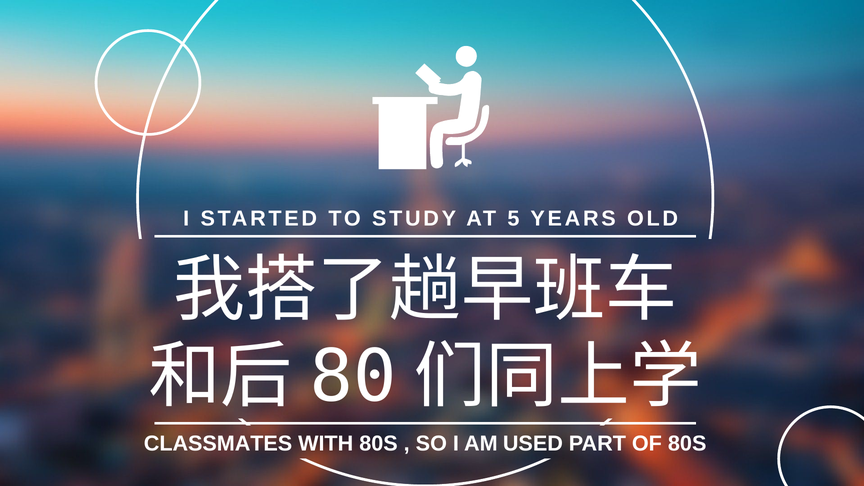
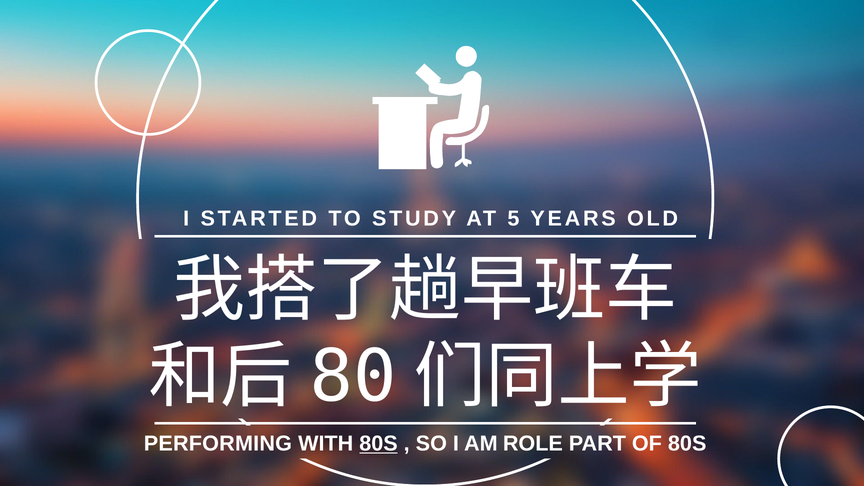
CLASSMATES: CLASSMATES -> PERFORMING
80S at (379, 444) underline: none -> present
USED: USED -> ROLE
